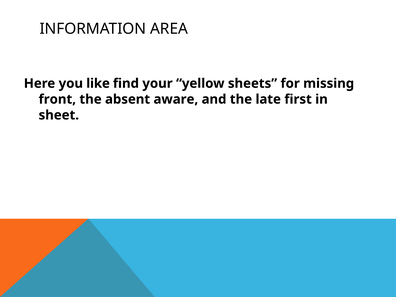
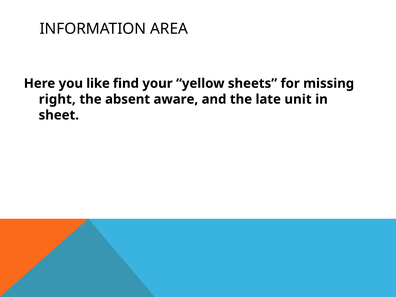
front: front -> right
first: first -> unit
